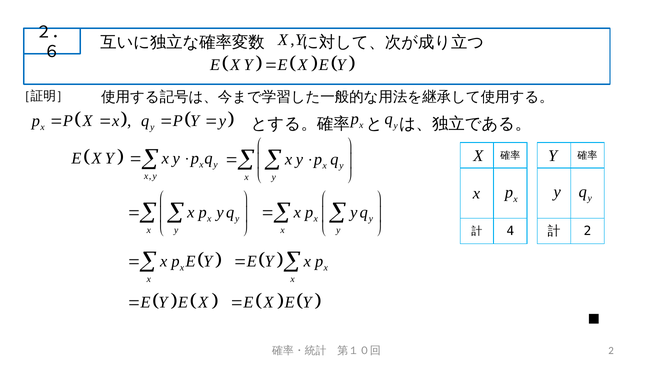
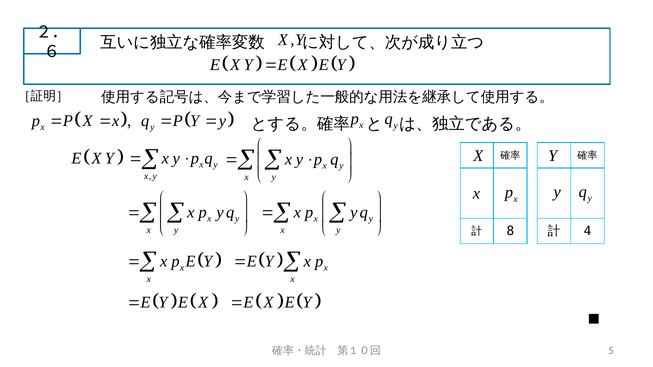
2 at (587, 231): 2 -> 4
4: 4 -> 8
2 at (611, 351): 2 -> 5
